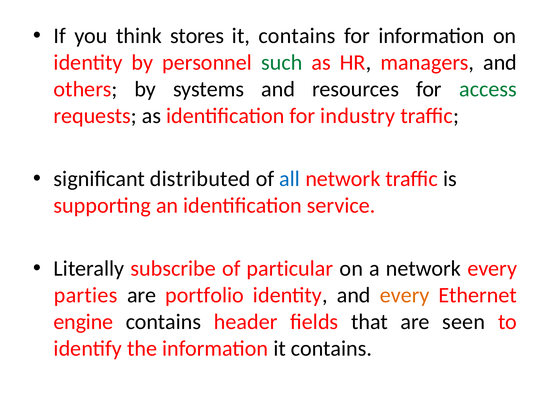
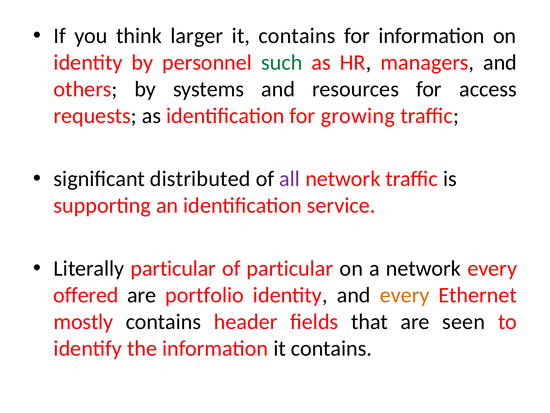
stores: stores -> larger
access colour: green -> black
industry: industry -> growing
all colour: blue -> purple
Literally subscribe: subscribe -> particular
parties: parties -> offered
engine: engine -> mostly
